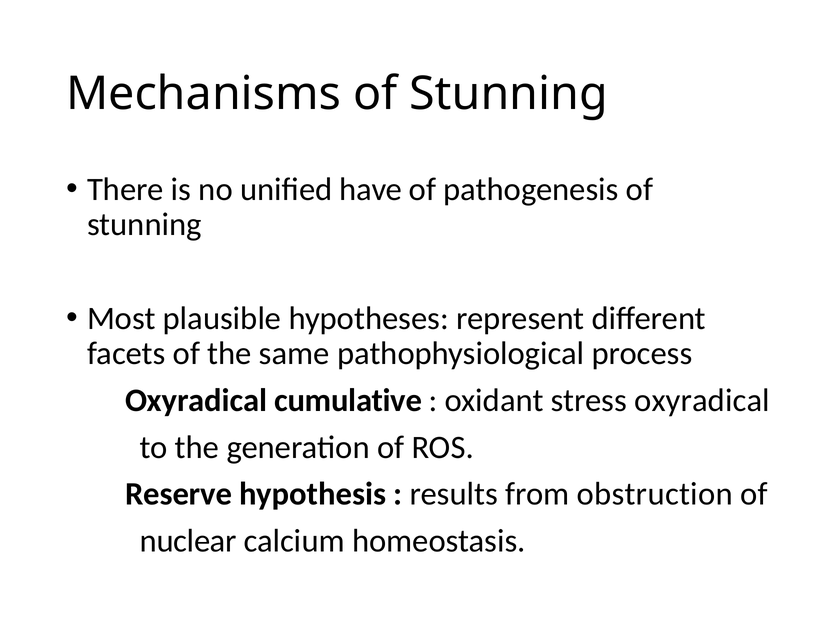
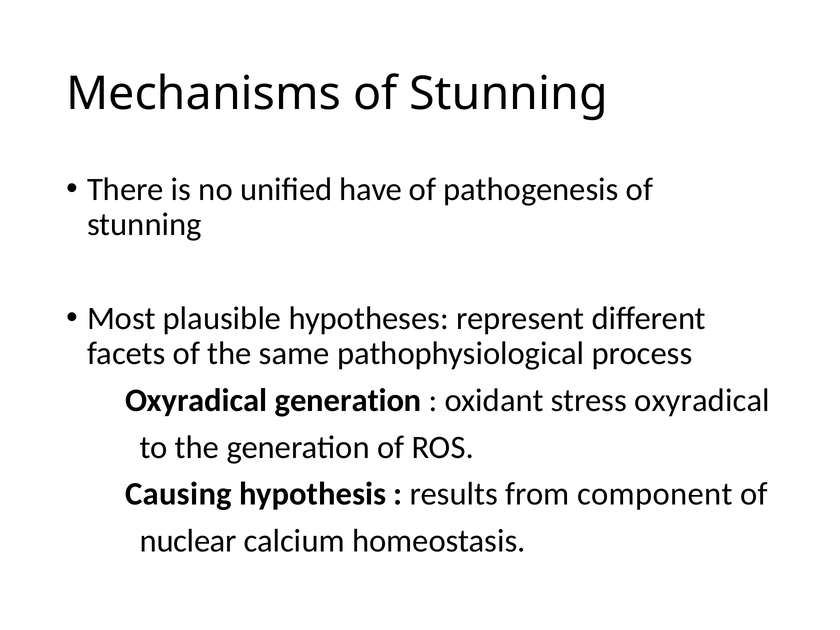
Oxyradical cumulative: cumulative -> generation
Reserve: Reserve -> Causing
obstruction: obstruction -> component
